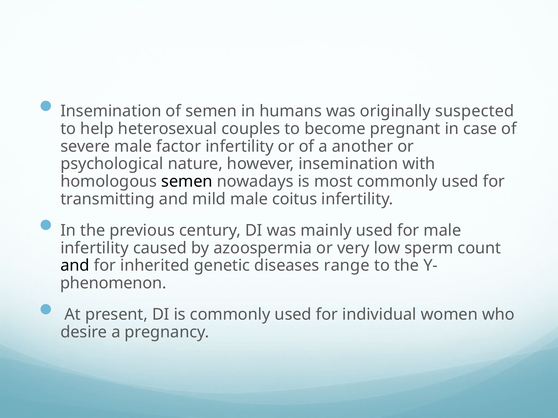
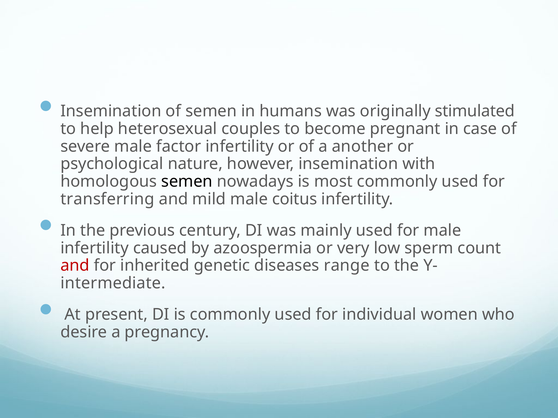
suspected: suspected -> stimulated
transmitting: transmitting -> transferring
and at (75, 266) colour: black -> red
phenomenon: phenomenon -> intermediate
